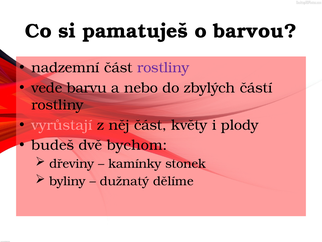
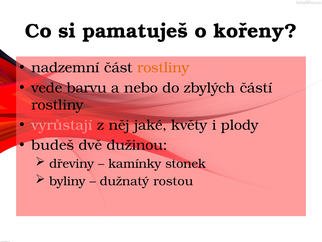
barvou: barvou -> kořeny
rostliny at (163, 68) colour: purple -> orange
něj část: část -> jaké
bychom: bychom -> dužinou
dělíme: dělíme -> rostou
